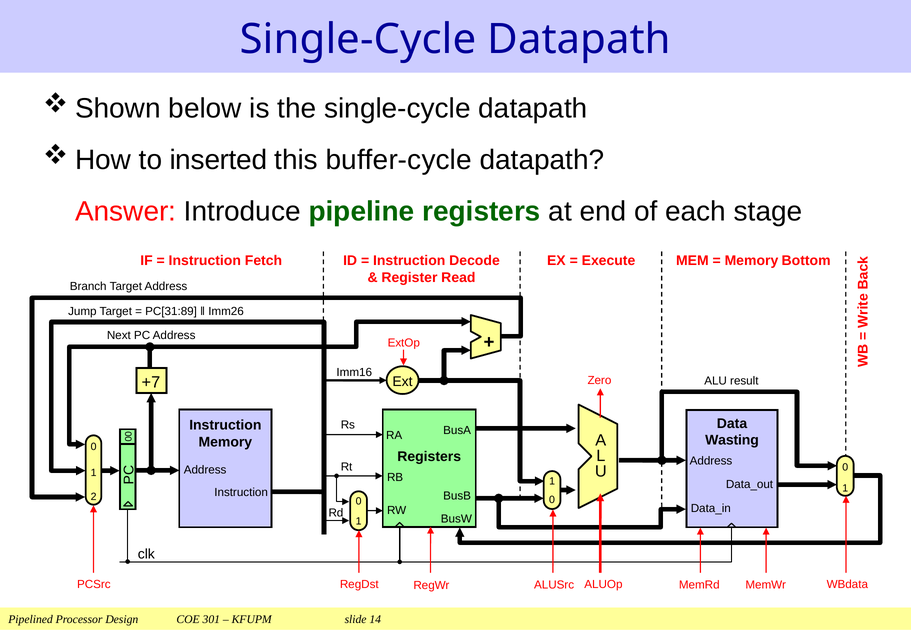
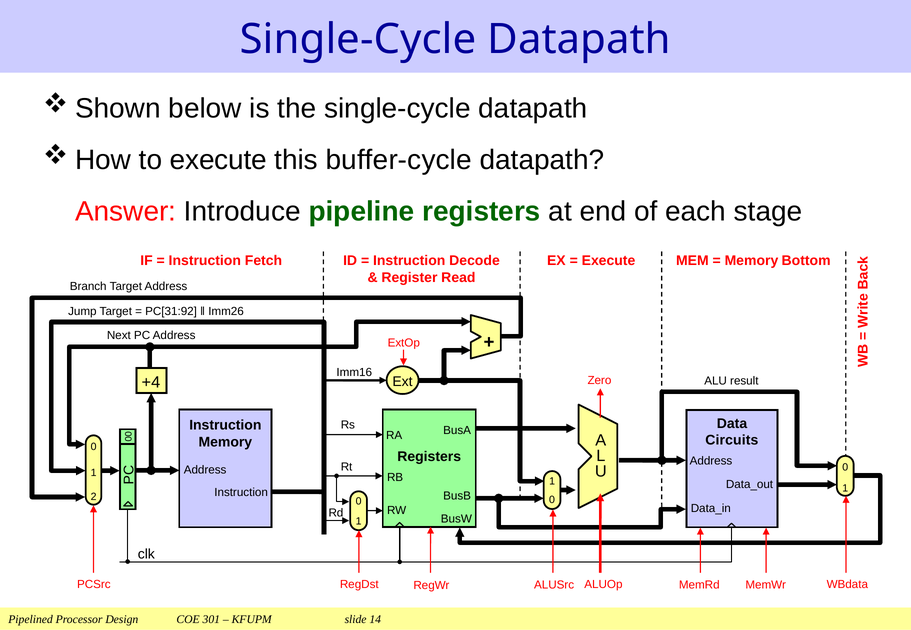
to inserted: inserted -> execute
PC[31:89: PC[31:89 -> PC[31:92
+7: +7 -> +4
Wasting: Wasting -> Circuits
